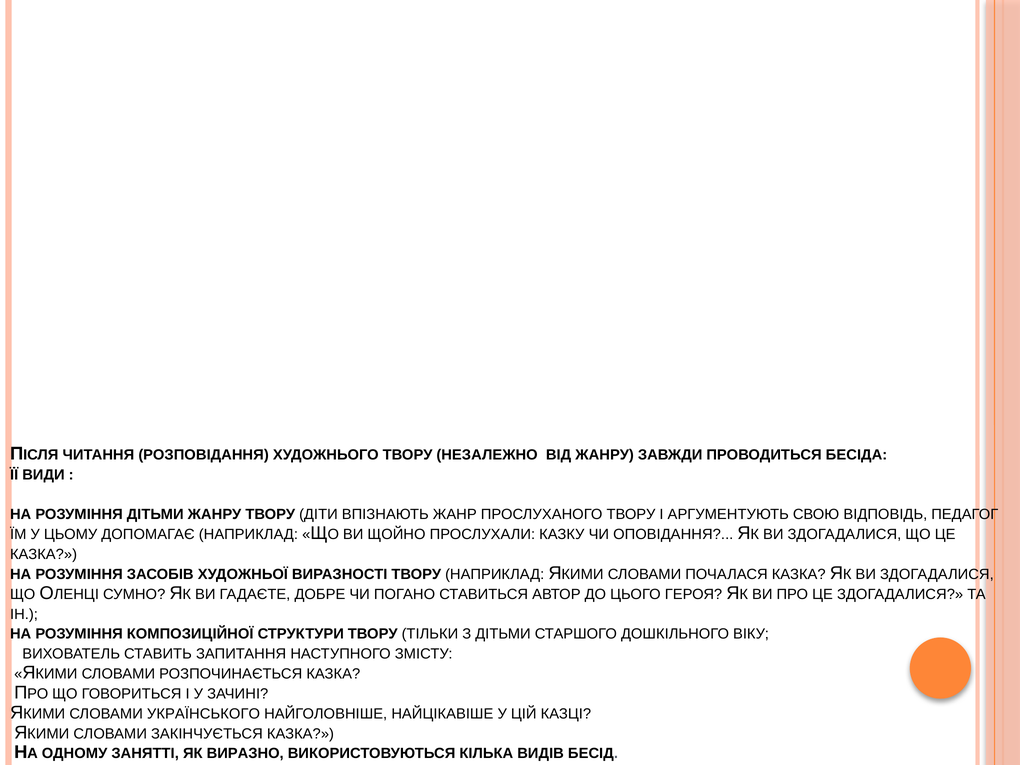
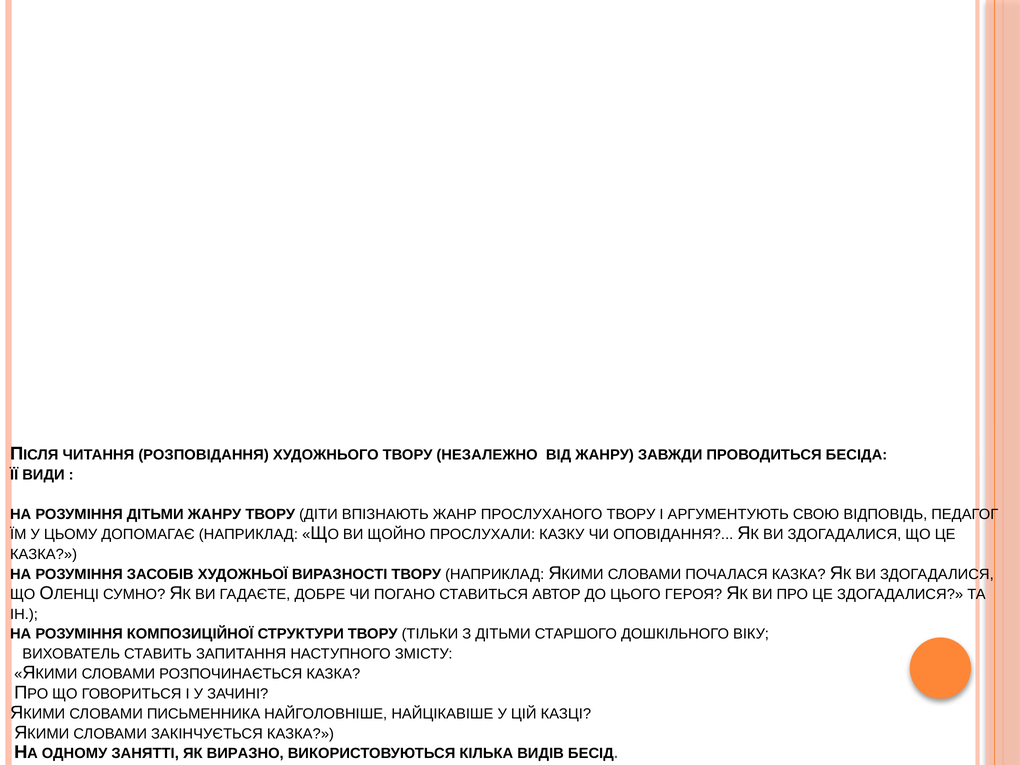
УКРАЇНСЬКОГО: УКРАЇНСЬКОГО -> ПИСЬМЕННИКА
